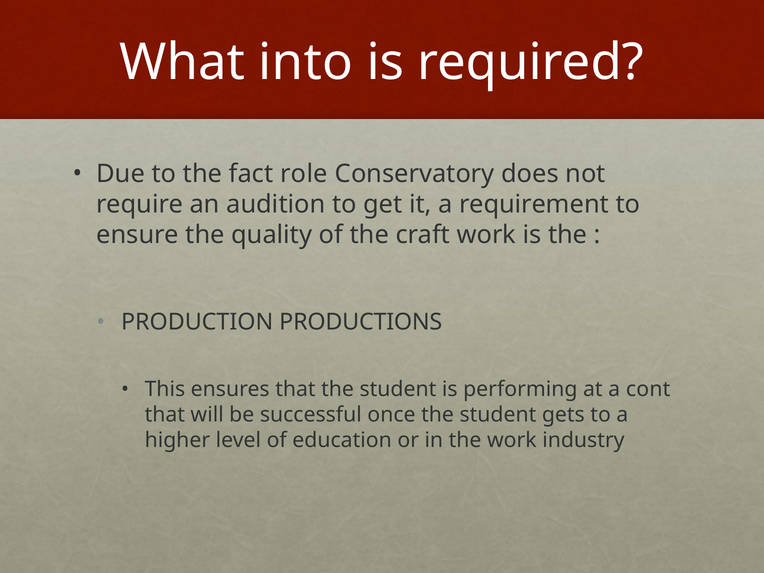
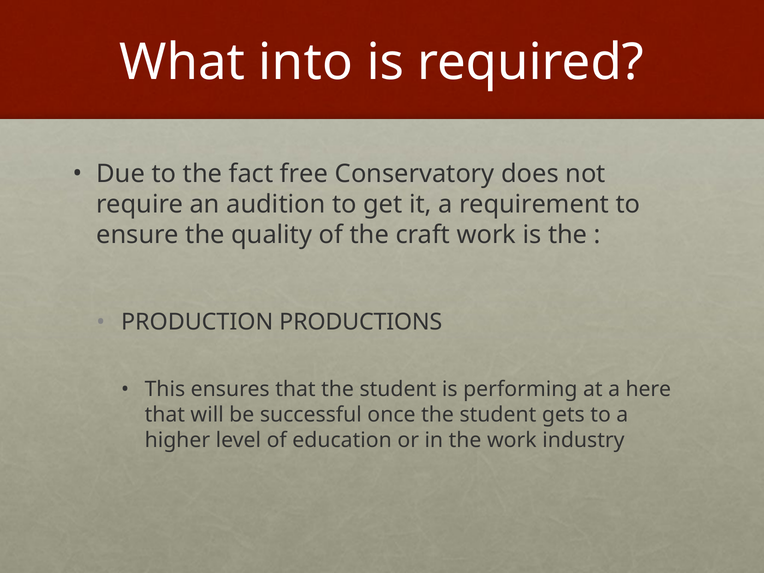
role: role -> free
cont: cont -> here
